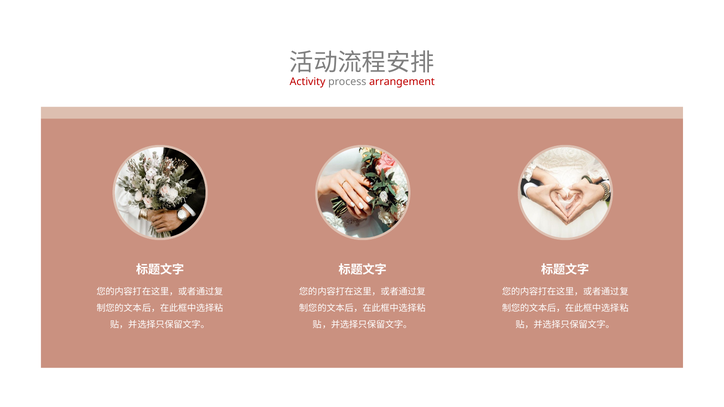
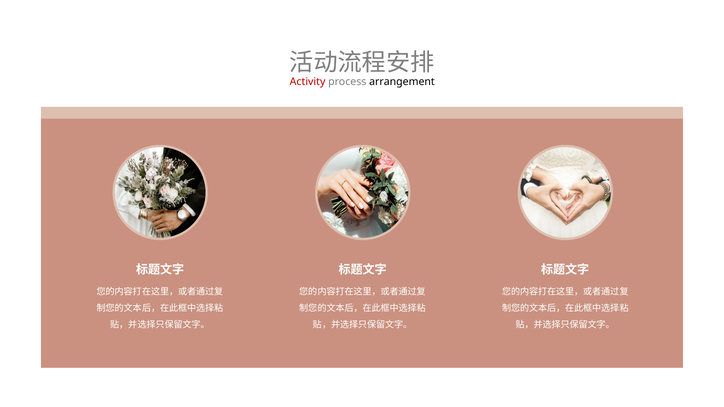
arrangement colour: red -> black
